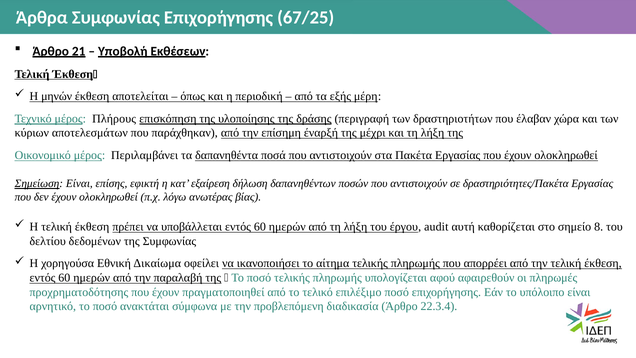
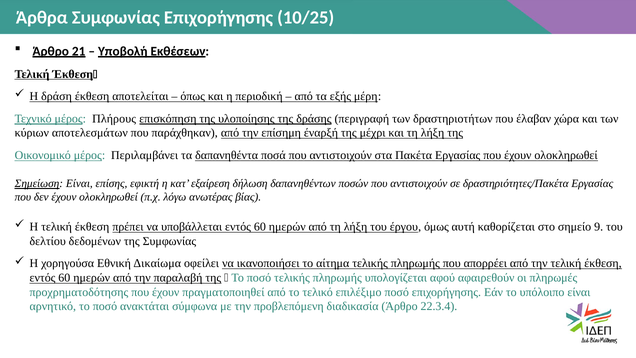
67/25: 67/25 -> 10/25
μηνών: μηνών -> δράση
audit: audit -> όμως
8: 8 -> 9
